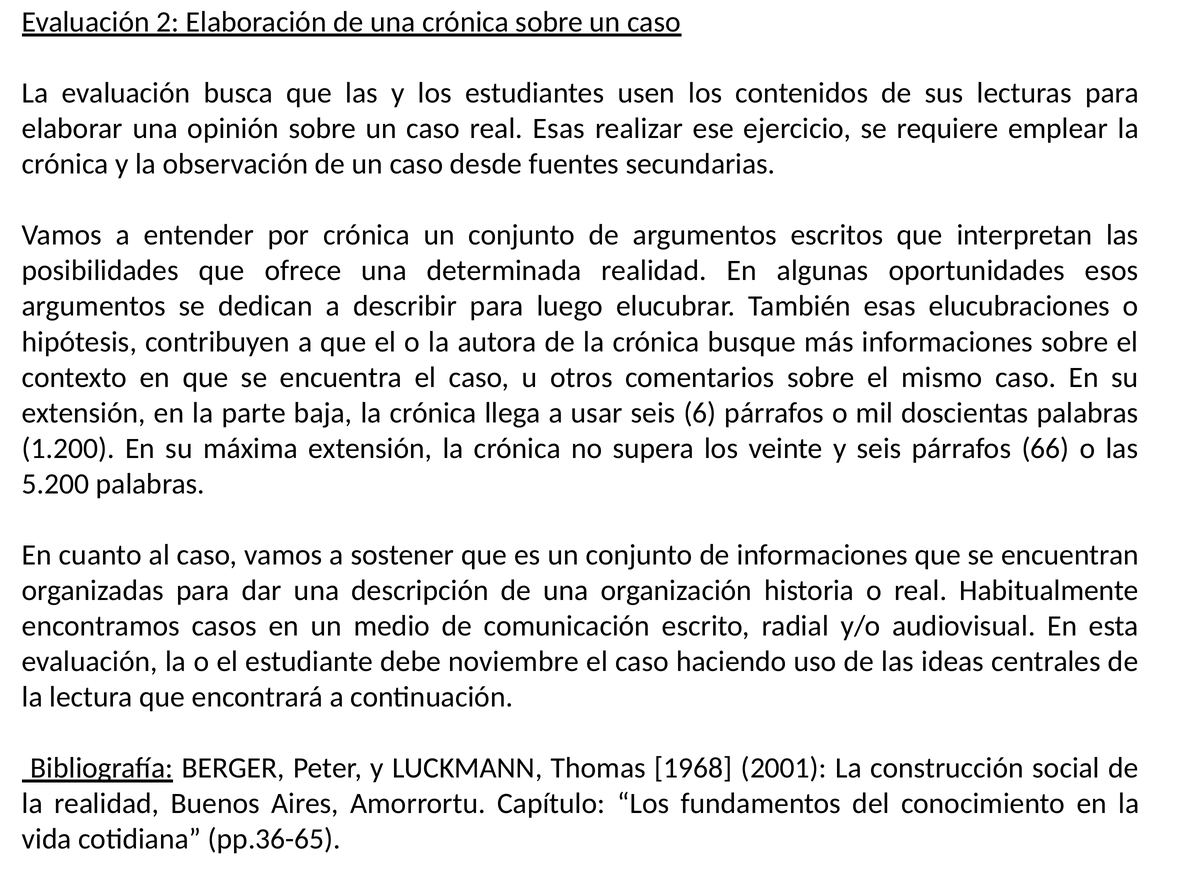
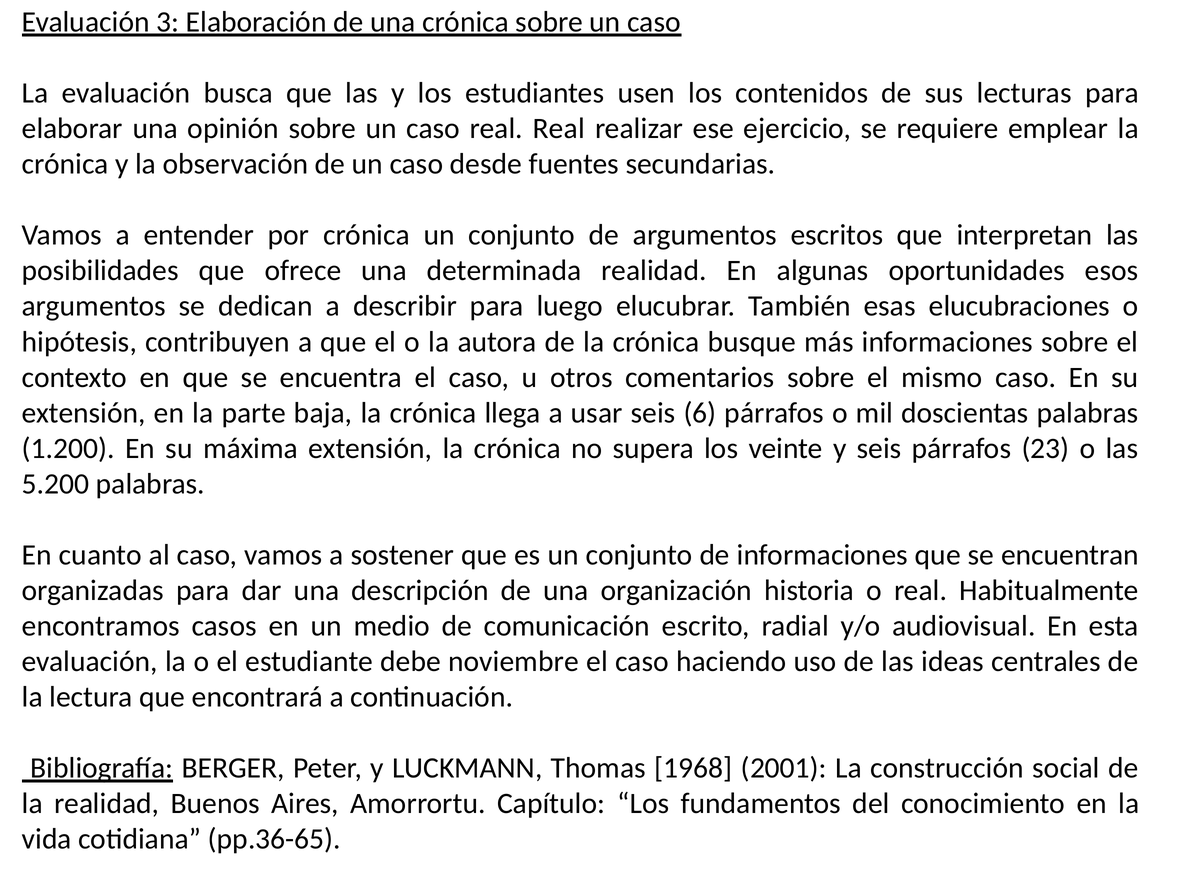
2: 2 -> 3
real Esas: Esas -> Real
66: 66 -> 23
